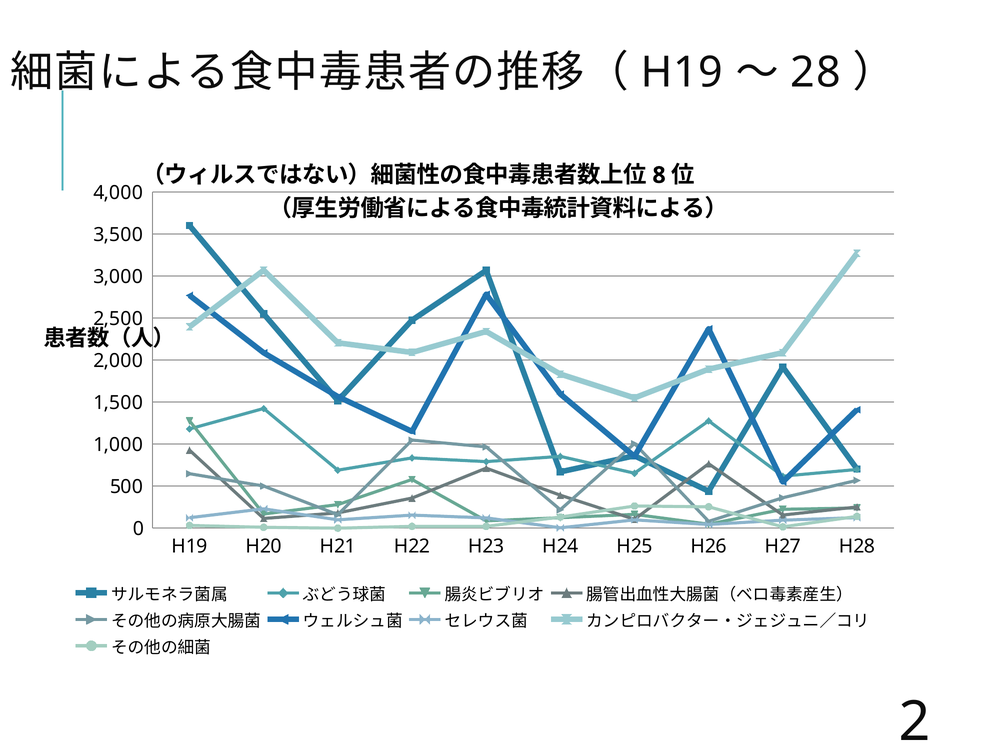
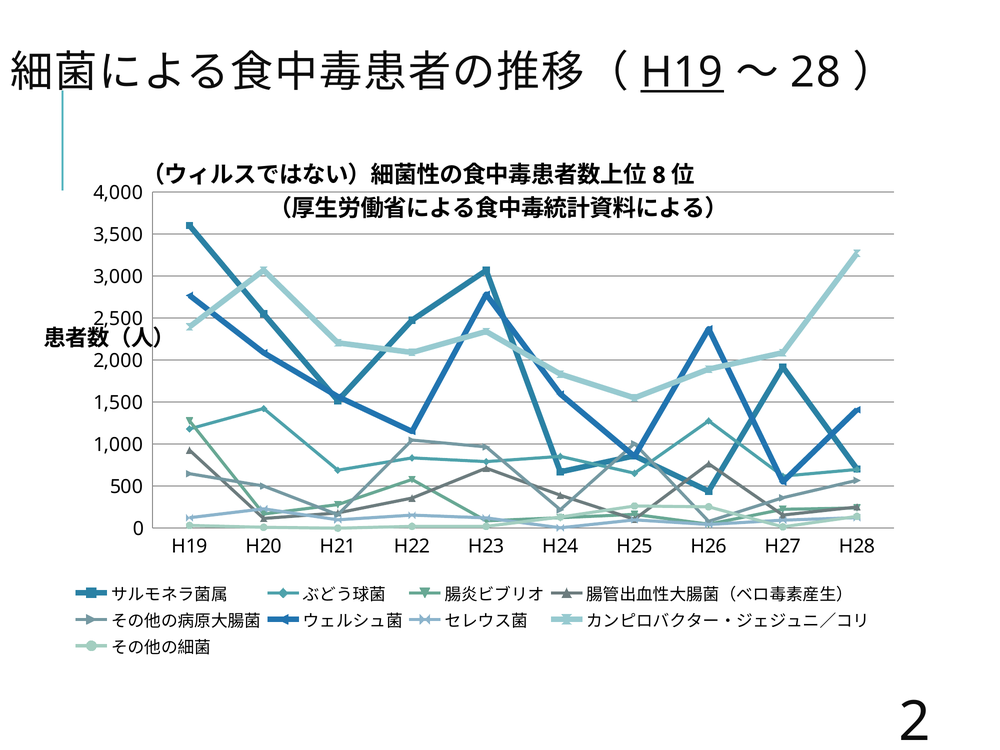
H19 at (682, 73) underline: none -> present
